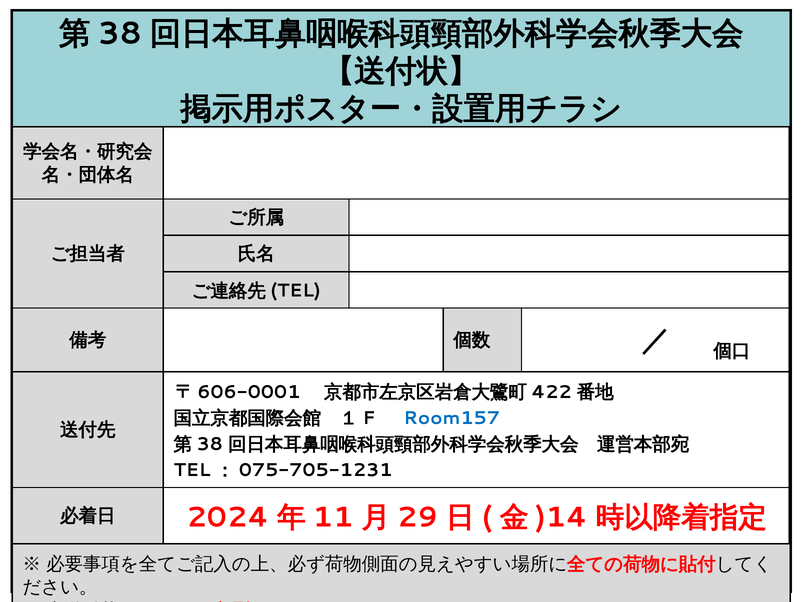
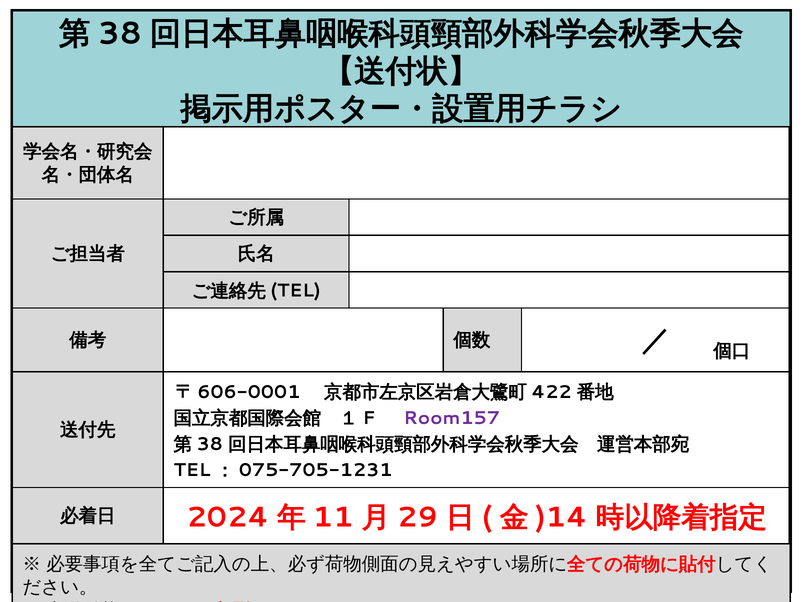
Room157 colour: blue -> purple
